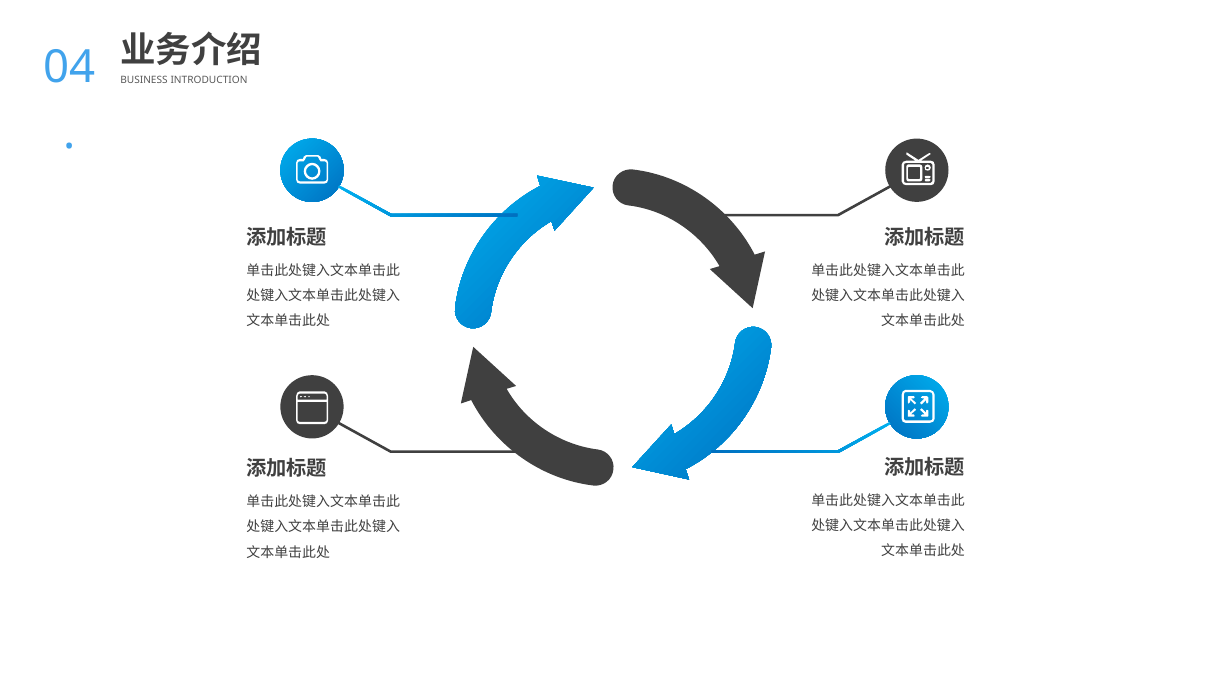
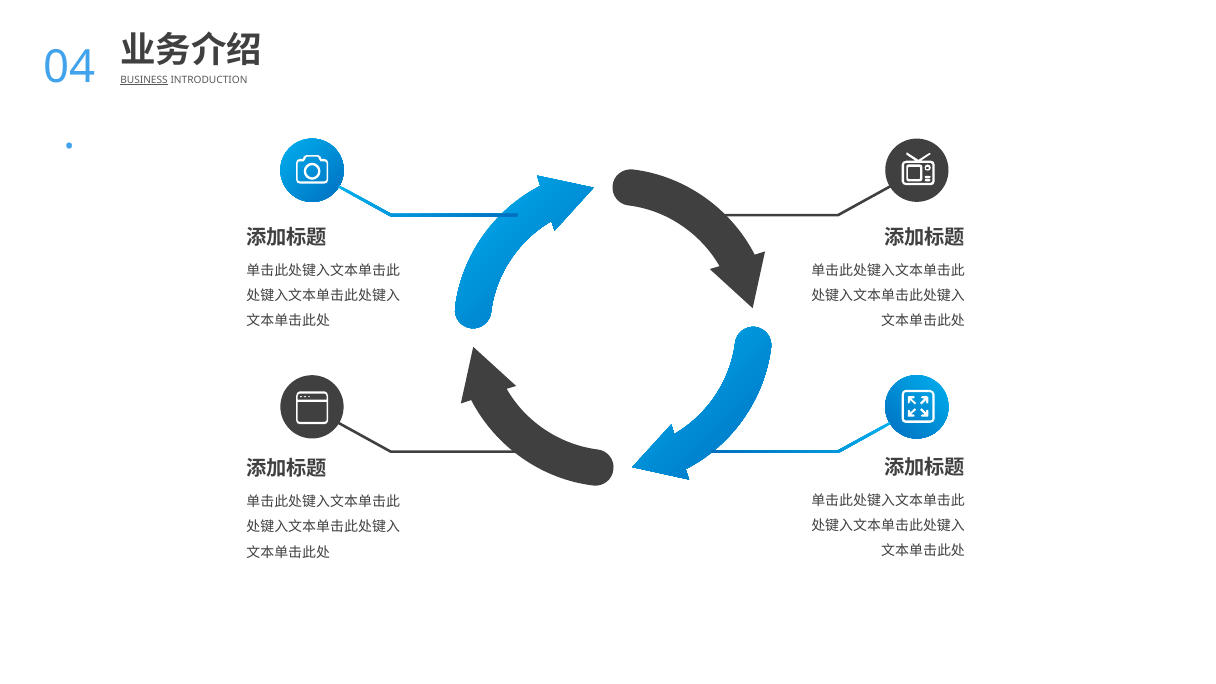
BUSINESS underline: none -> present
